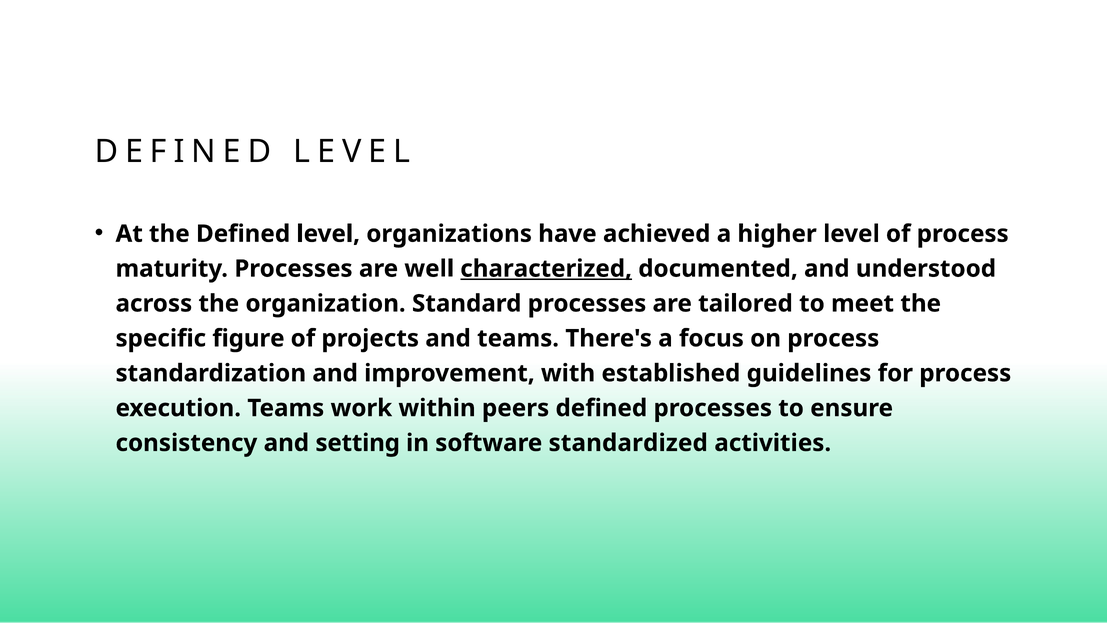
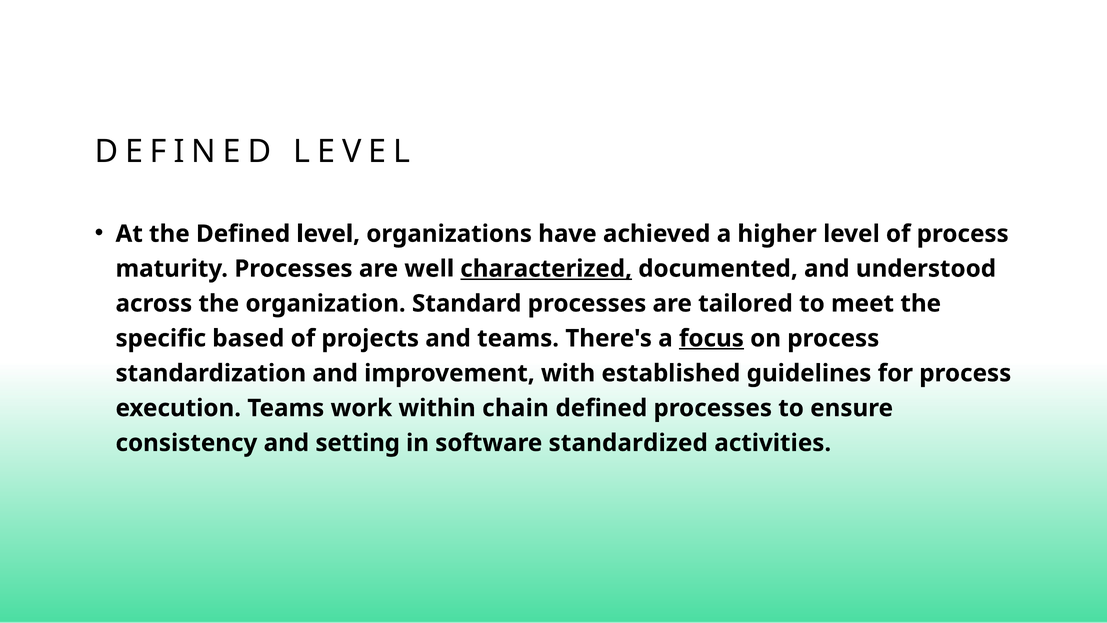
figure: figure -> based
focus underline: none -> present
peers: peers -> chain
